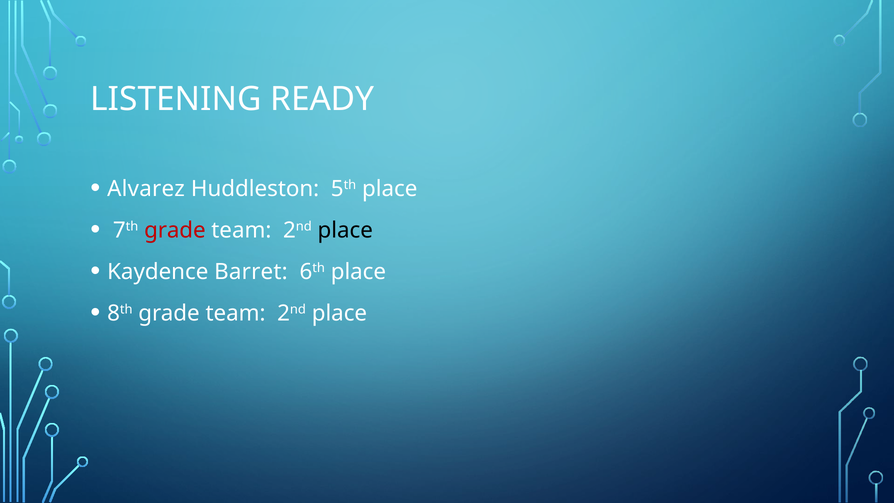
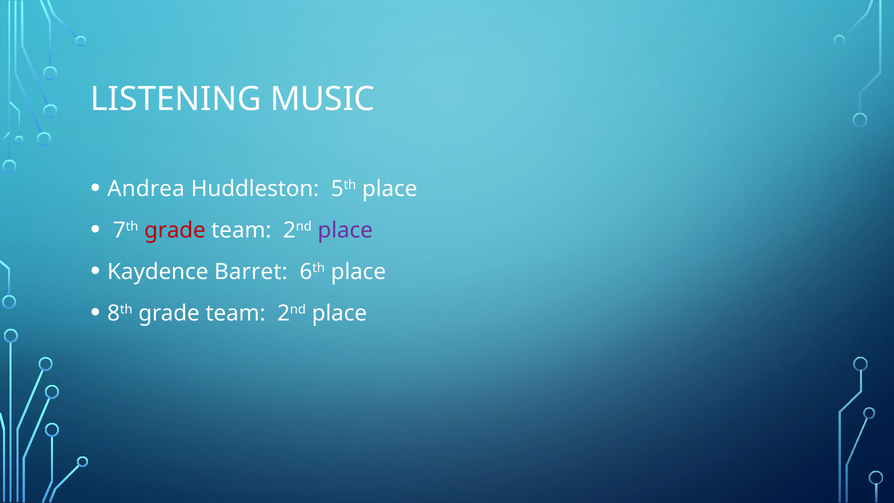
READY: READY -> MUSIC
Alvarez: Alvarez -> Andrea
place at (345, 230) colour: black -> purple
